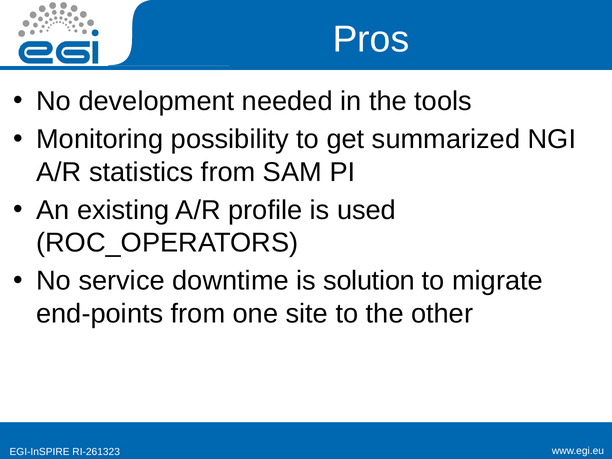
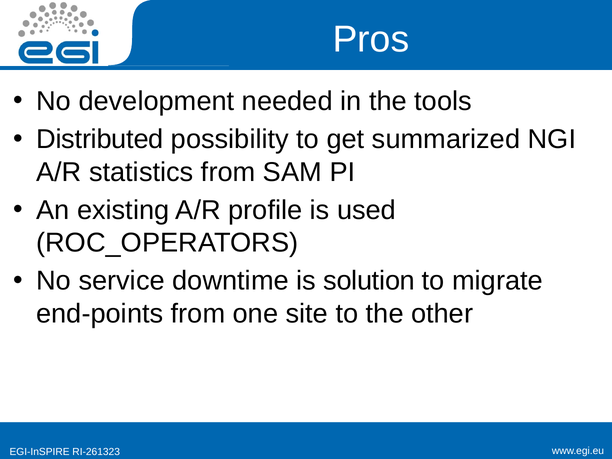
Monitoring: Monitoring -> Distributed
